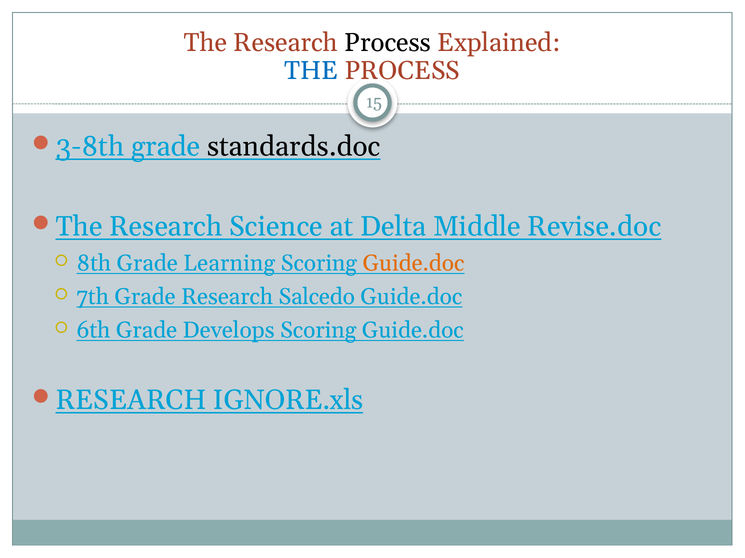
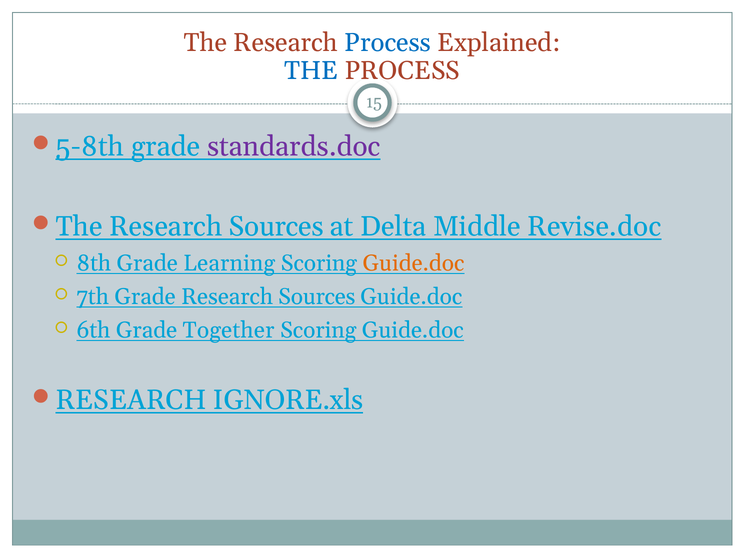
Process at (388, 43) colour: black -> blue
3-8th: 3-8th -> 5-8th
standards.doc colour: black -> purple
The Research Science: Science -> Sources
Grade Research Salcedo: Salcedo -> Sources
Develops: Develops -> Together
